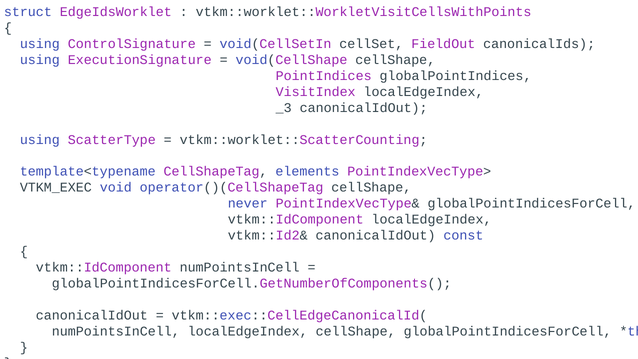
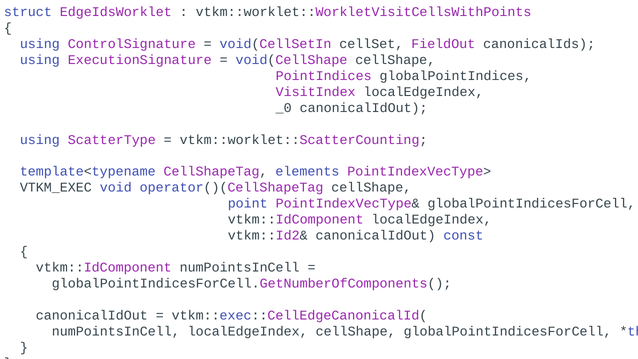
_3: _3 -> _0
never: never -> point
